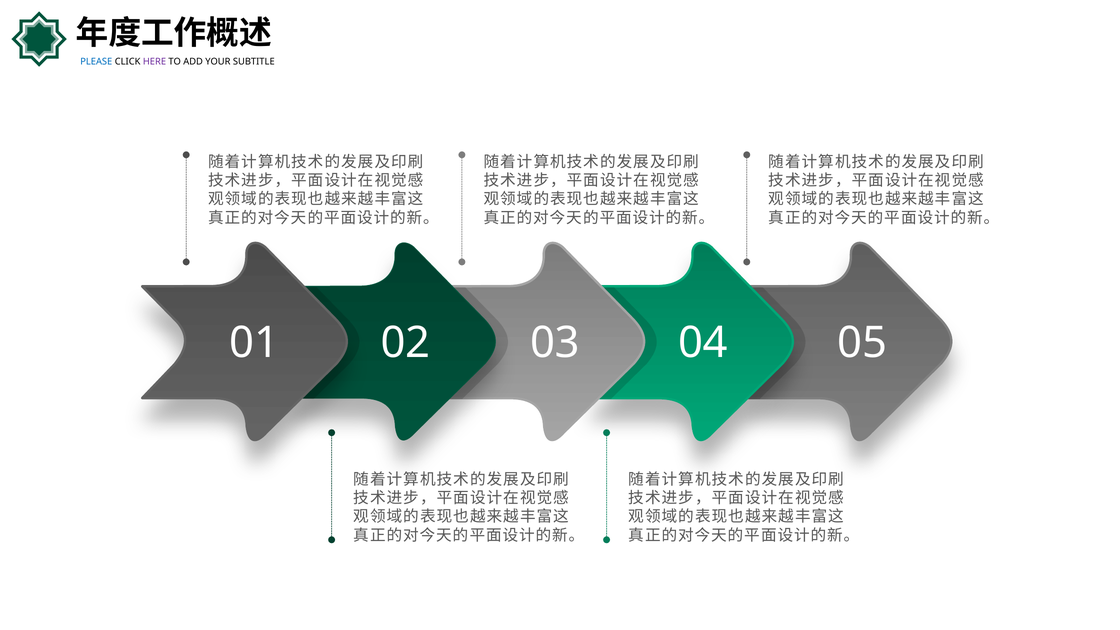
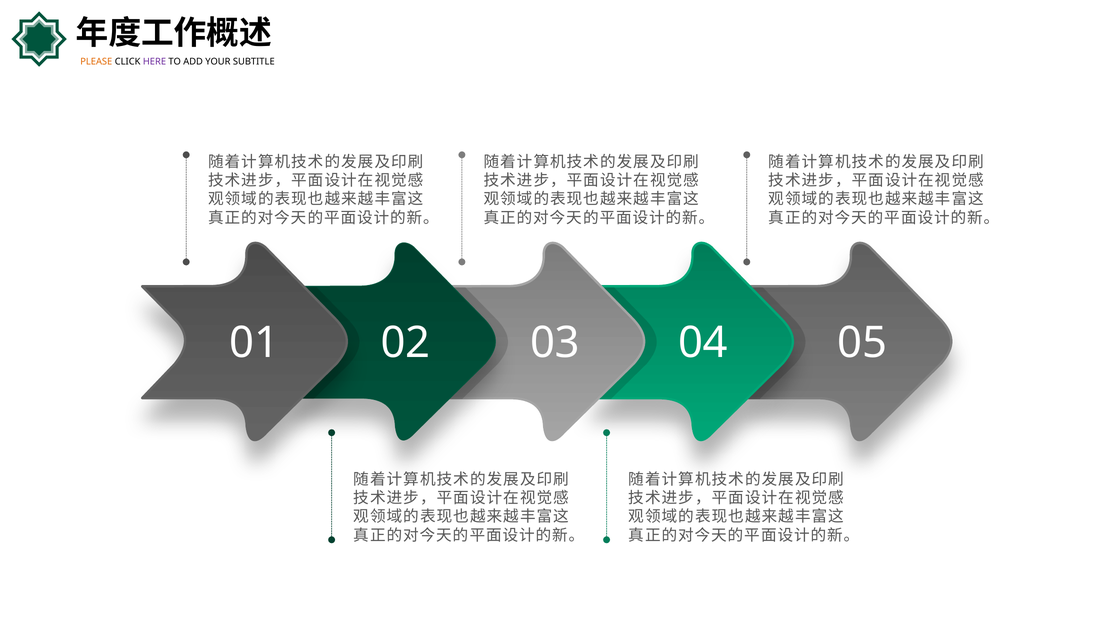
PLEASE colour: blue -> orange
